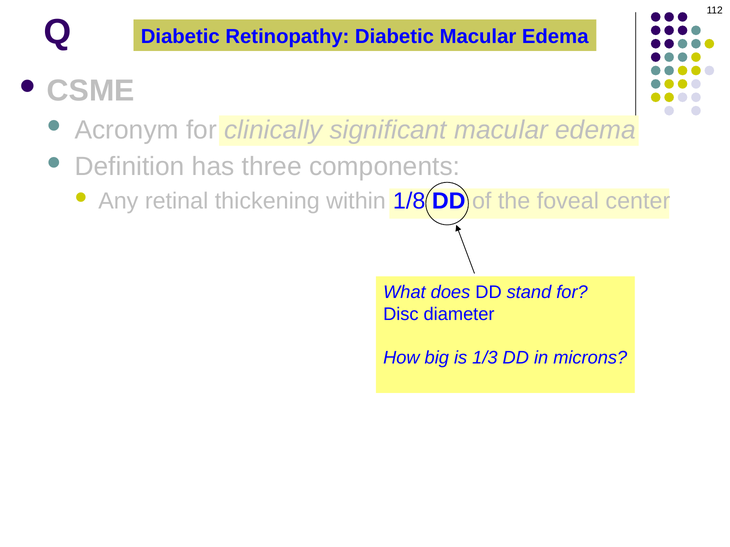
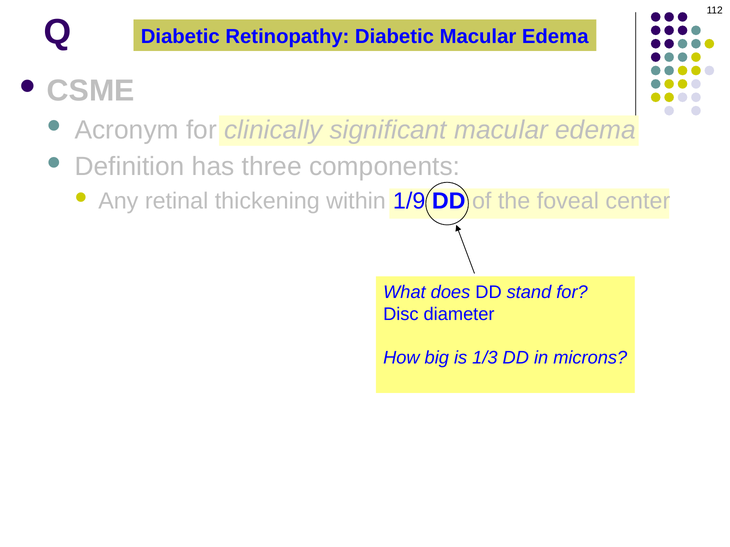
1/8: 1/8 -> 1/9
